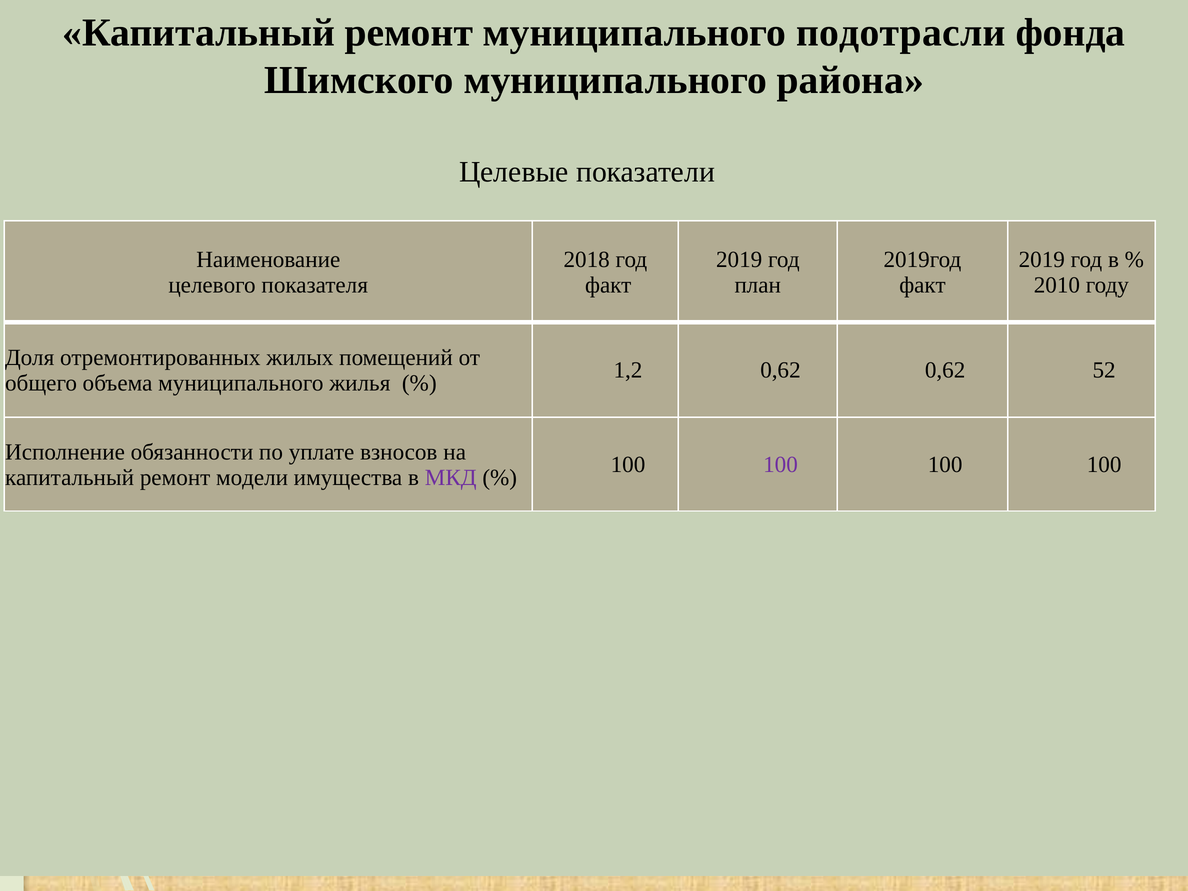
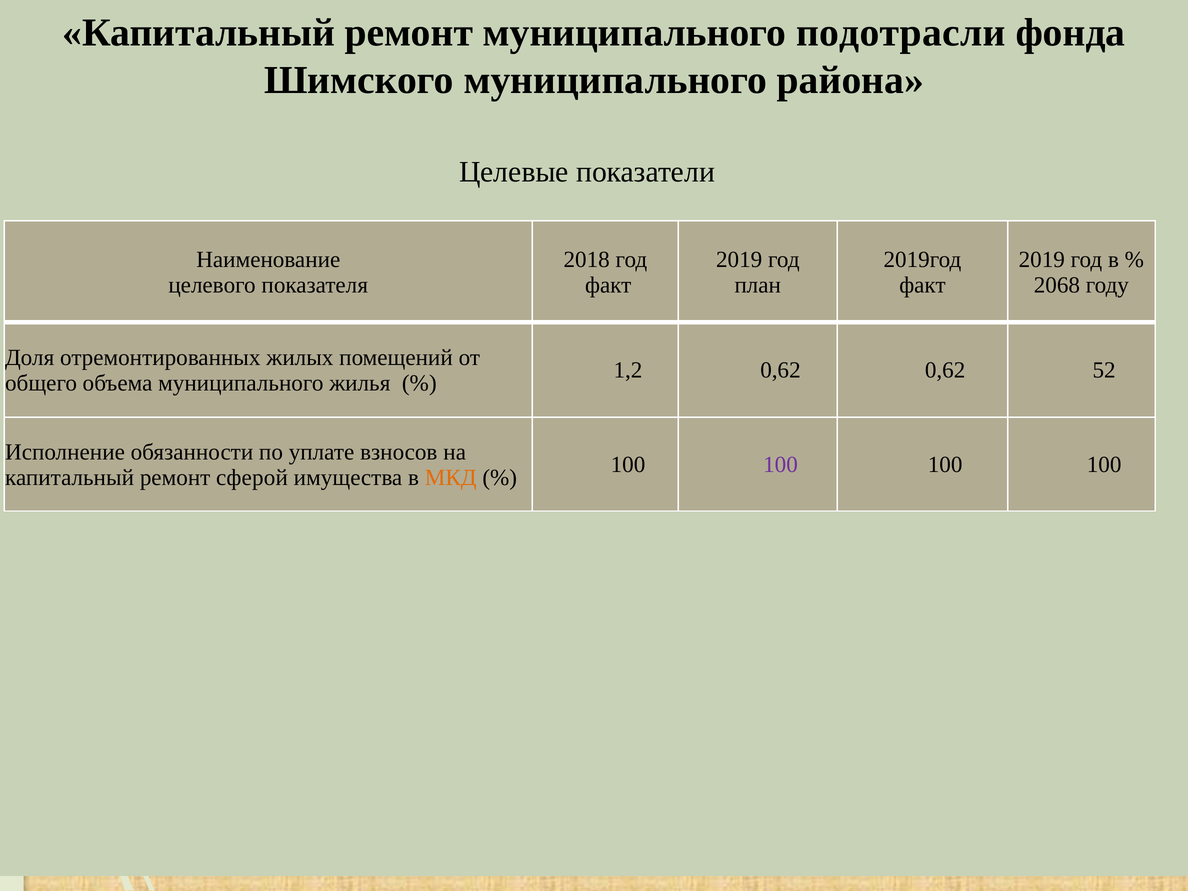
2010: 2010 -> 2068
модели: модели -> сферой
МКД colour: purple -> orange
